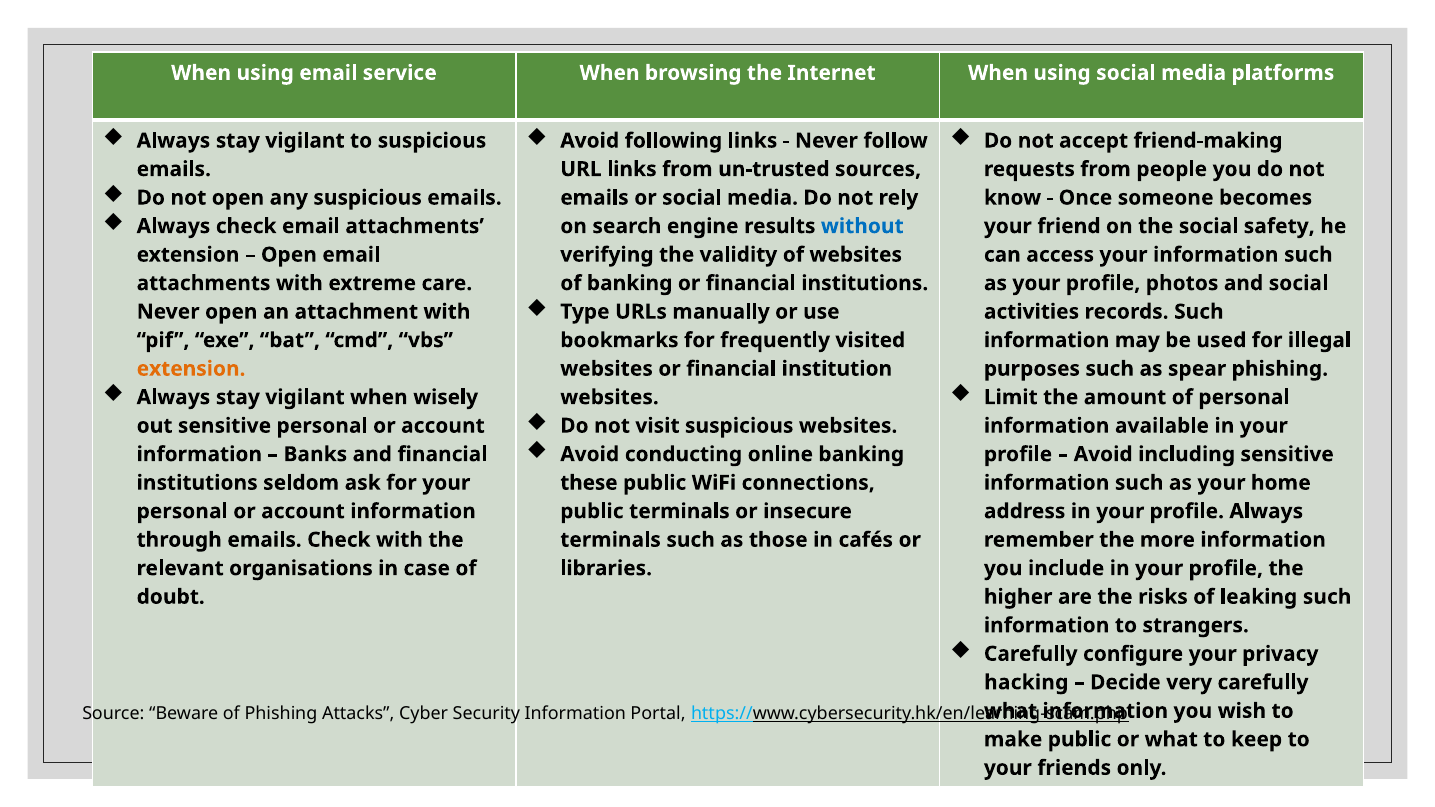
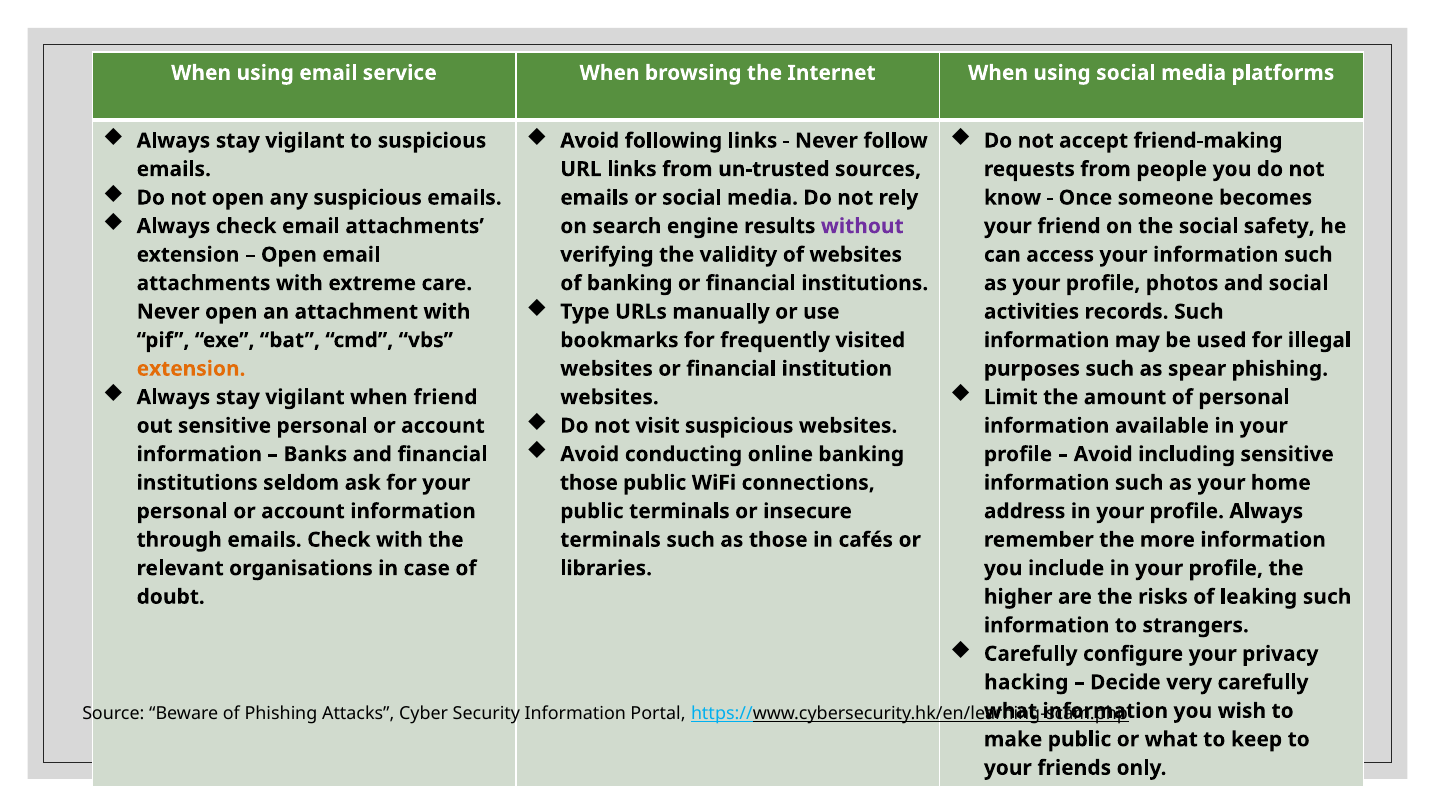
without colour: blue -> purple
when wisely: wisely -> friend
these at (589, 483): these -> those
